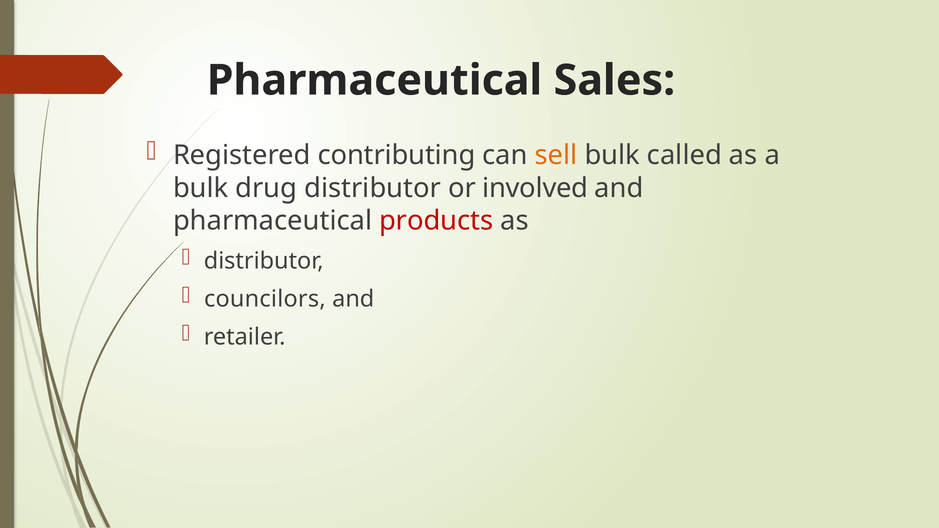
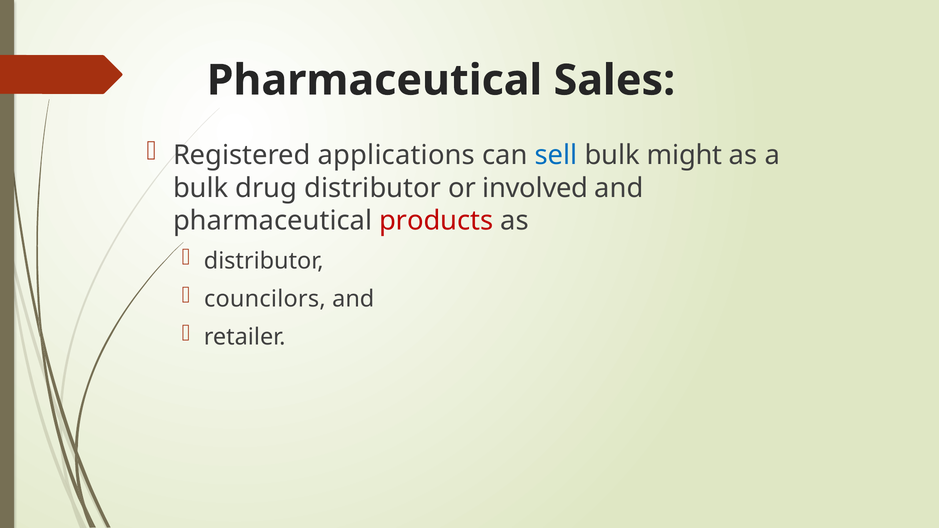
contributing: contributing -> applications
sell colour: orange -> blue
called: called -> might
